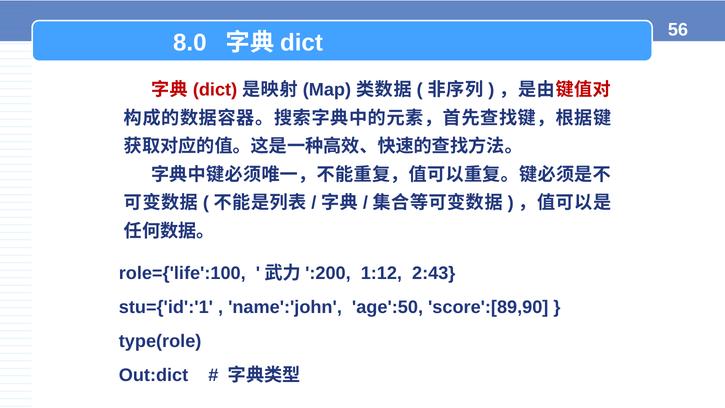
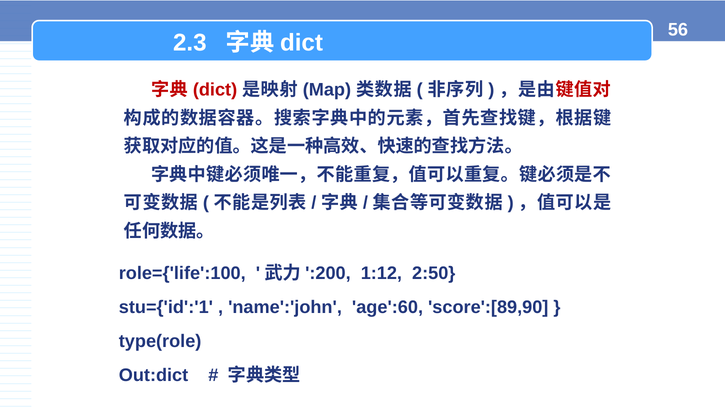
8.0: 8.0 -> 2.3
2:43: 2:43 -> 2:50
age':50: age':50 -> age':60
